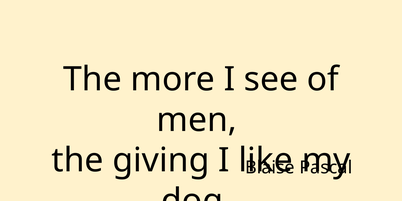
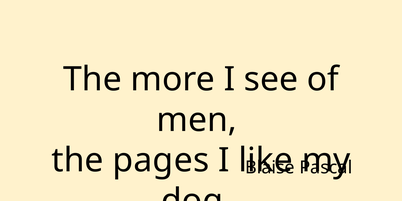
giving: giving -> pages
